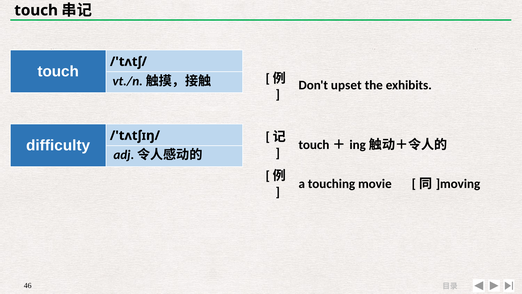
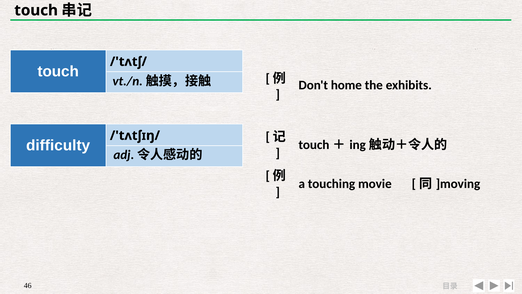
upset: upset -> home
